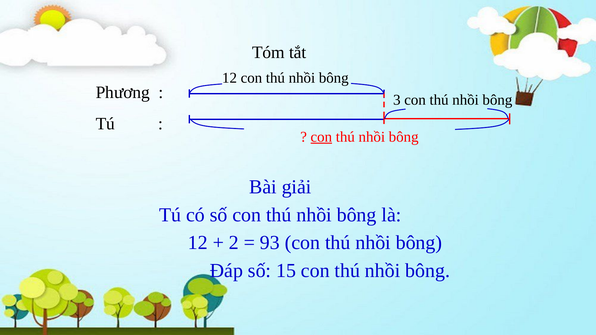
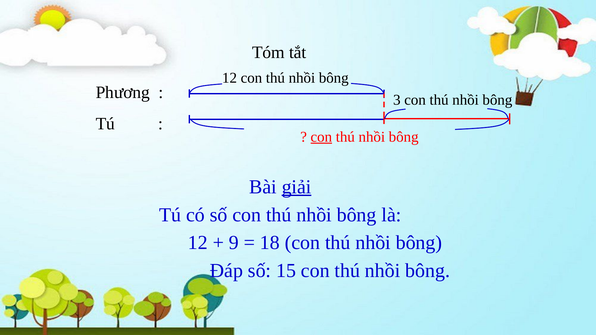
giải underline: none -> present
2: 2 -> 9
93: 93 -> 18
